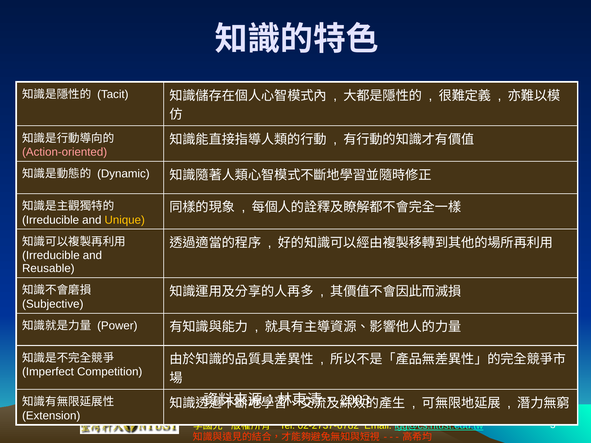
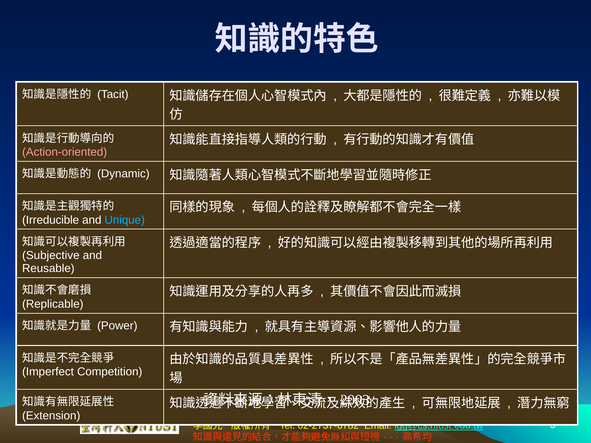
Unique colour: yellow -> light blue
Irreducible at (51, 256): Irreducible -> Subjective
Subjective: Subjective -> Replicable
